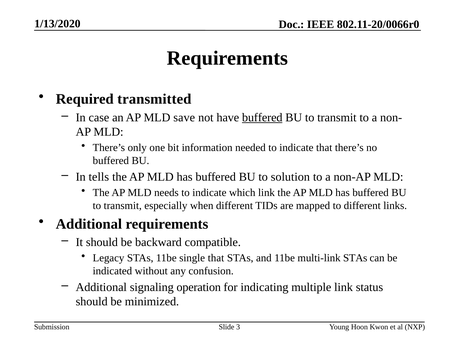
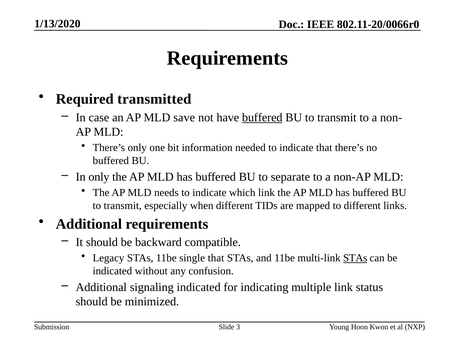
In tells: tells -> only
solution: solution -> separate
STAs at (355, 258) underline: none -> present
signaling operation: operation -> indicated
